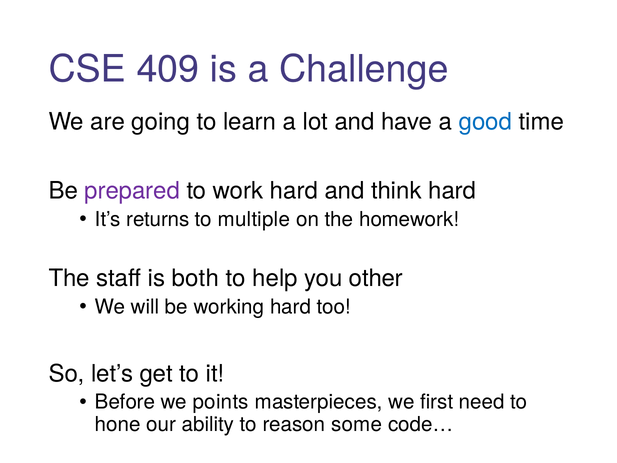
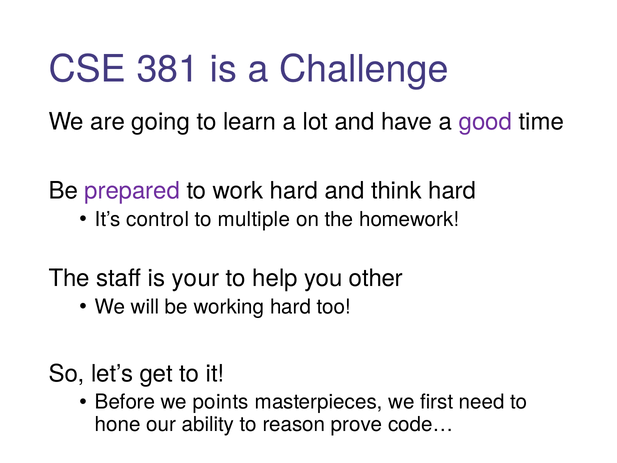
409: 409 -> 381
good colour: blue -> purple
returns: returns -> control
both: both -> your
some: some -> prove
